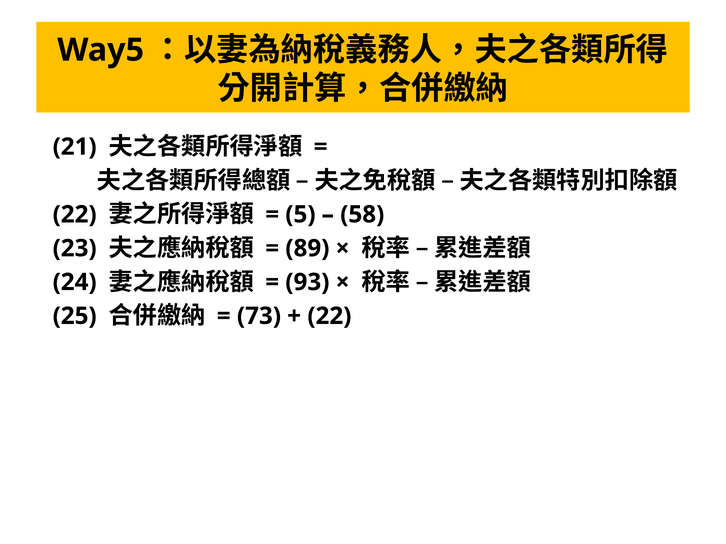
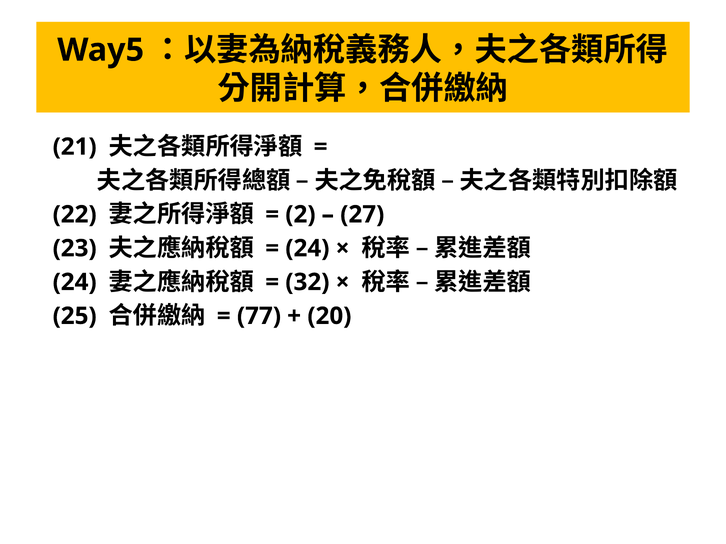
5: 5 -> 2
58: 58 -> 27
89 at (307, 249): 89 -> 24
93: 93 -> 32
73: 73 -> 77
22 at (329, 316): 22 -> 20
